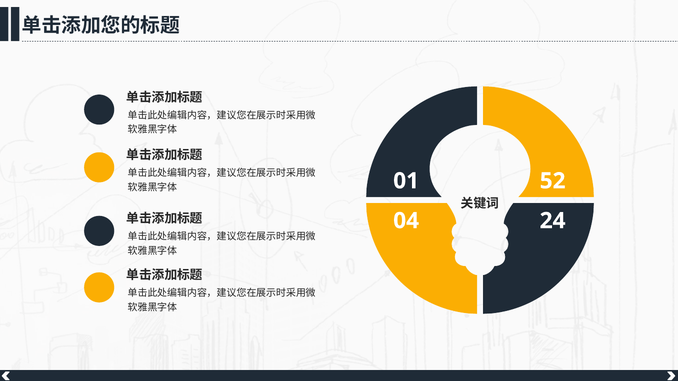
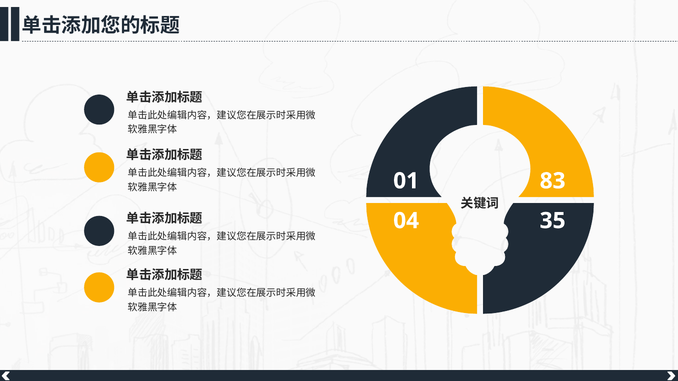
52: 52 -> 83
24: 24 -> 35
